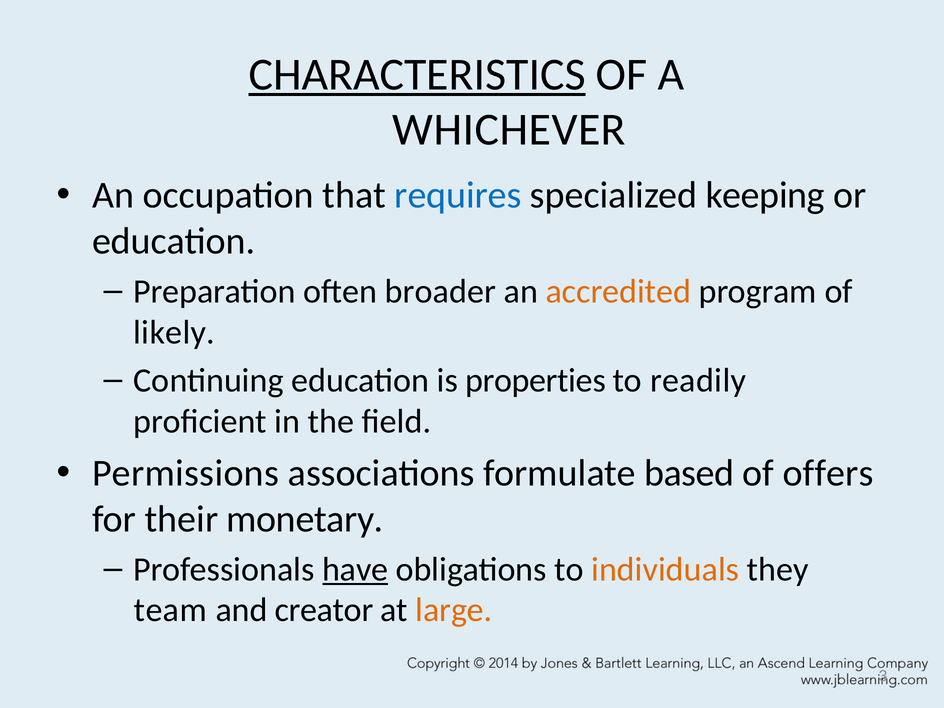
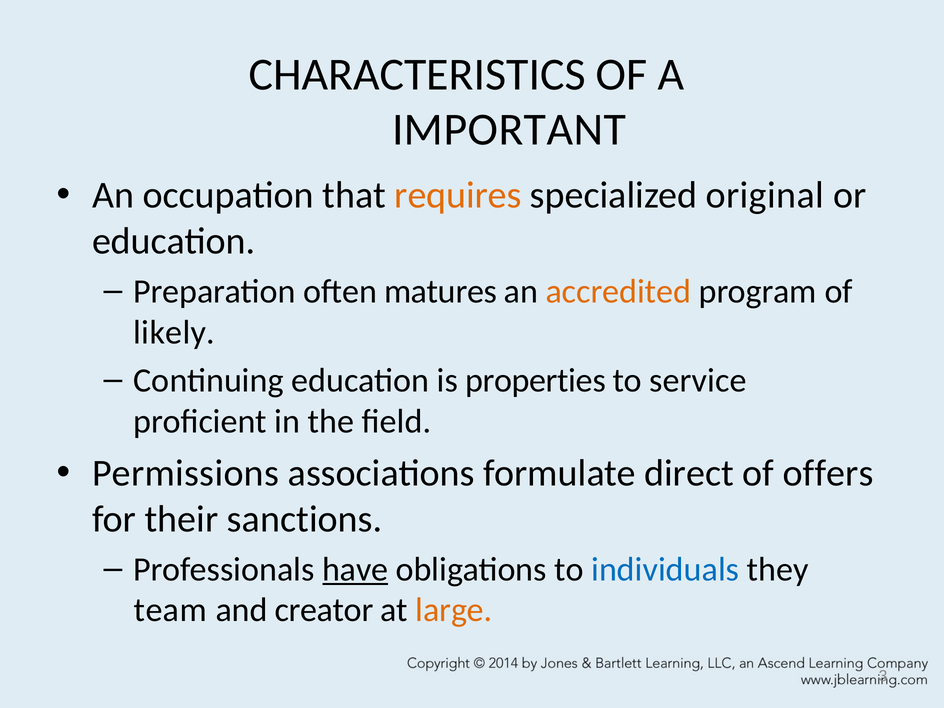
CHARACTERISTICS underline: present -> none
WHICHEVER: WHICHEVER -> IMPORTANT
requires colour: blue -> orange
keeping: keeping -> original
broader: broader -> matures
readily: readily -> service
based: based -> direct
monetary: monetary -> sanctions
individuals colour: orange -> blue
